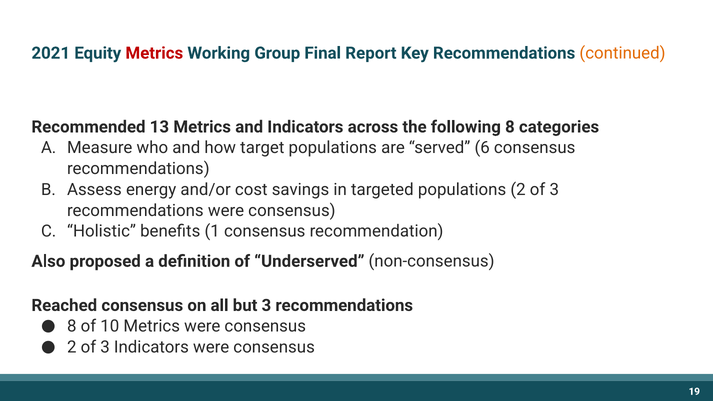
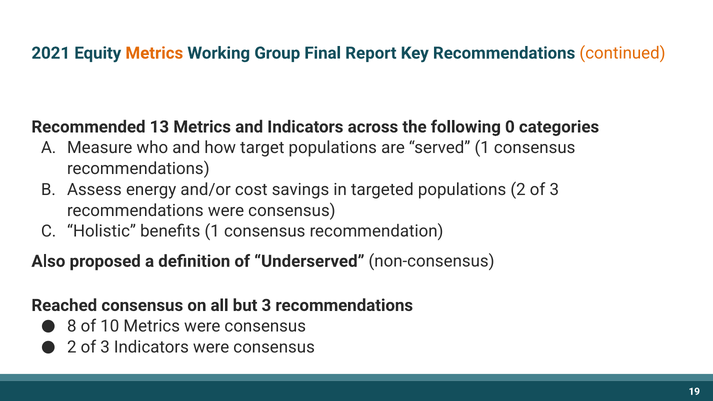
Metrics at (154, 53) colour: red -> orange
following 8: 8 -> 0
served 6: 6 -> 1
